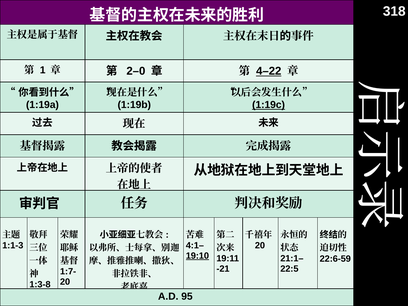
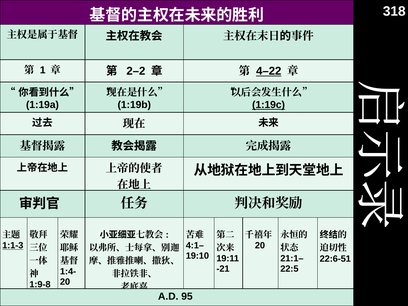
2–0: 2–0 -> 2–2
1:1-3 underline: none -> present
19:10 underline: present -> none
22:6-59: 22:6-59 -> 22:6-51
1:7-: 1:7- -> 1:4-
1:3-8: 1:3-8 -> 1:9-8
